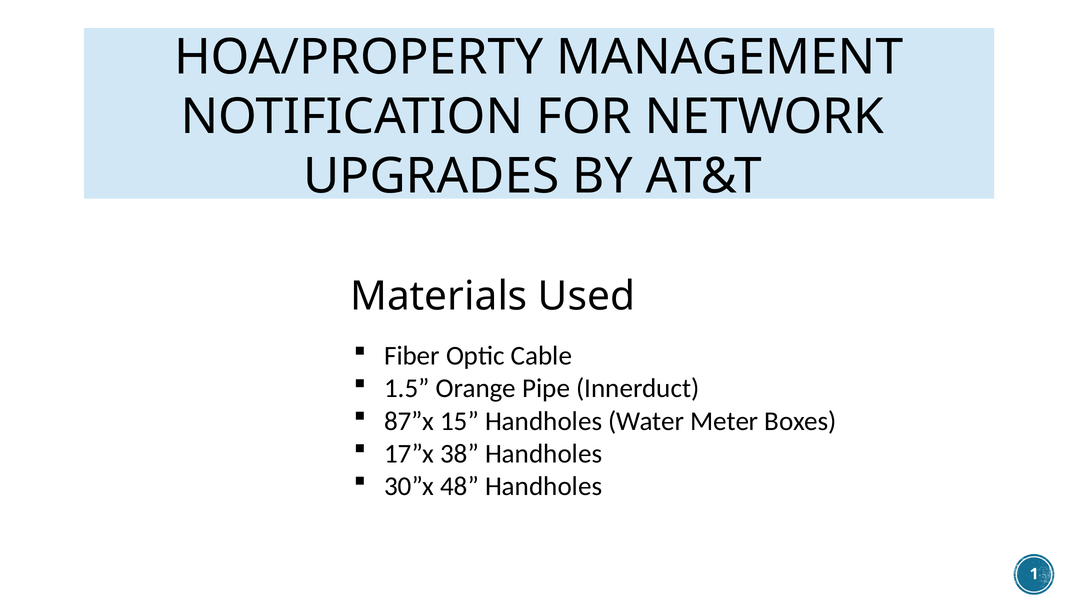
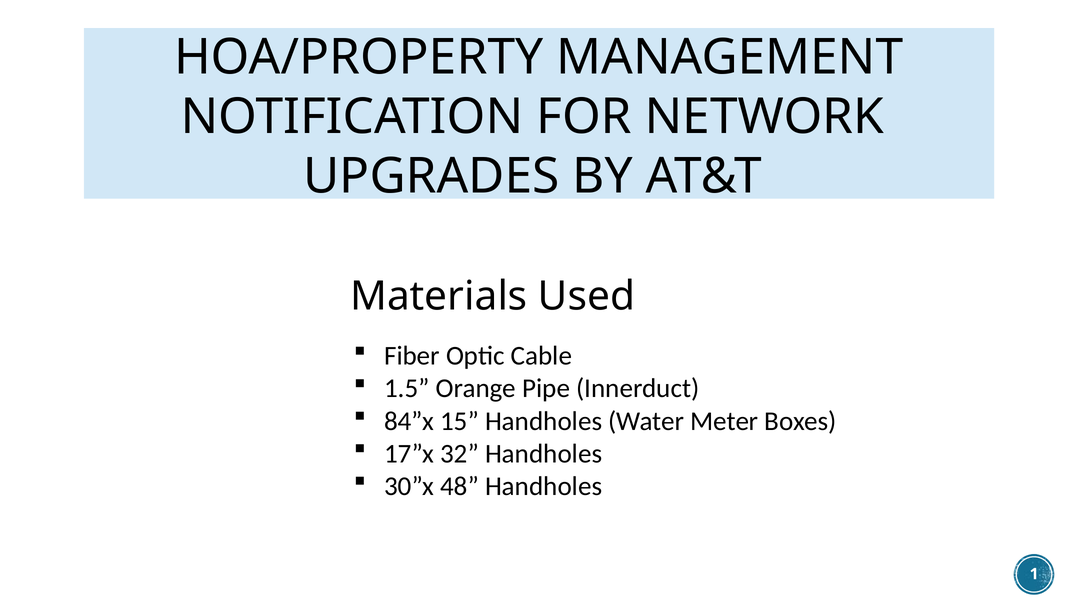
87”x: 87”x -> 84”x
38: 38 -> 32
